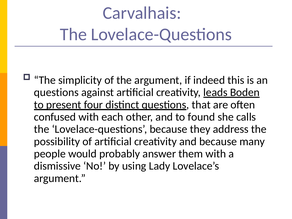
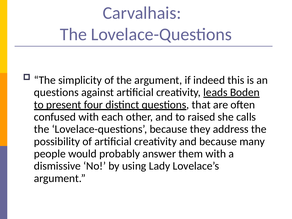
found: found -> raised
